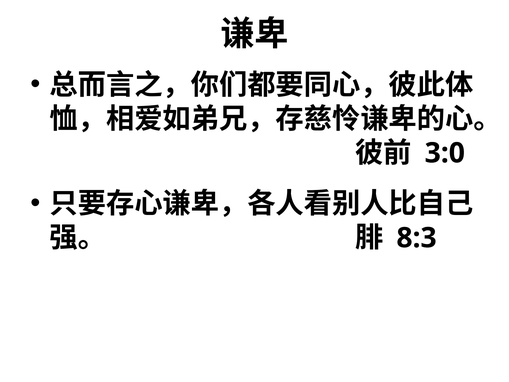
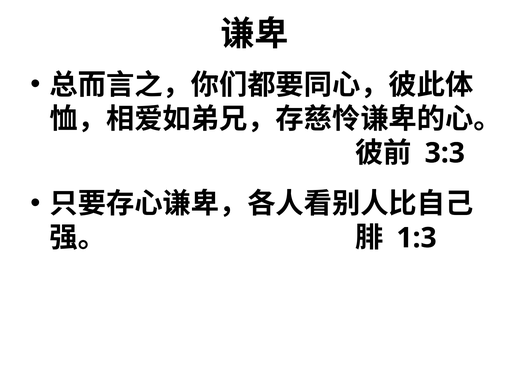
3:0: 3:0 -> 3:3
8:3: 8:3 -> 1:3
